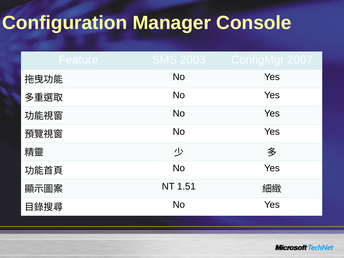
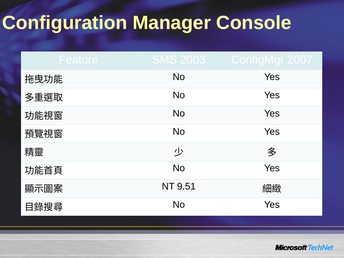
1.51: 1.51 -> 9.51
